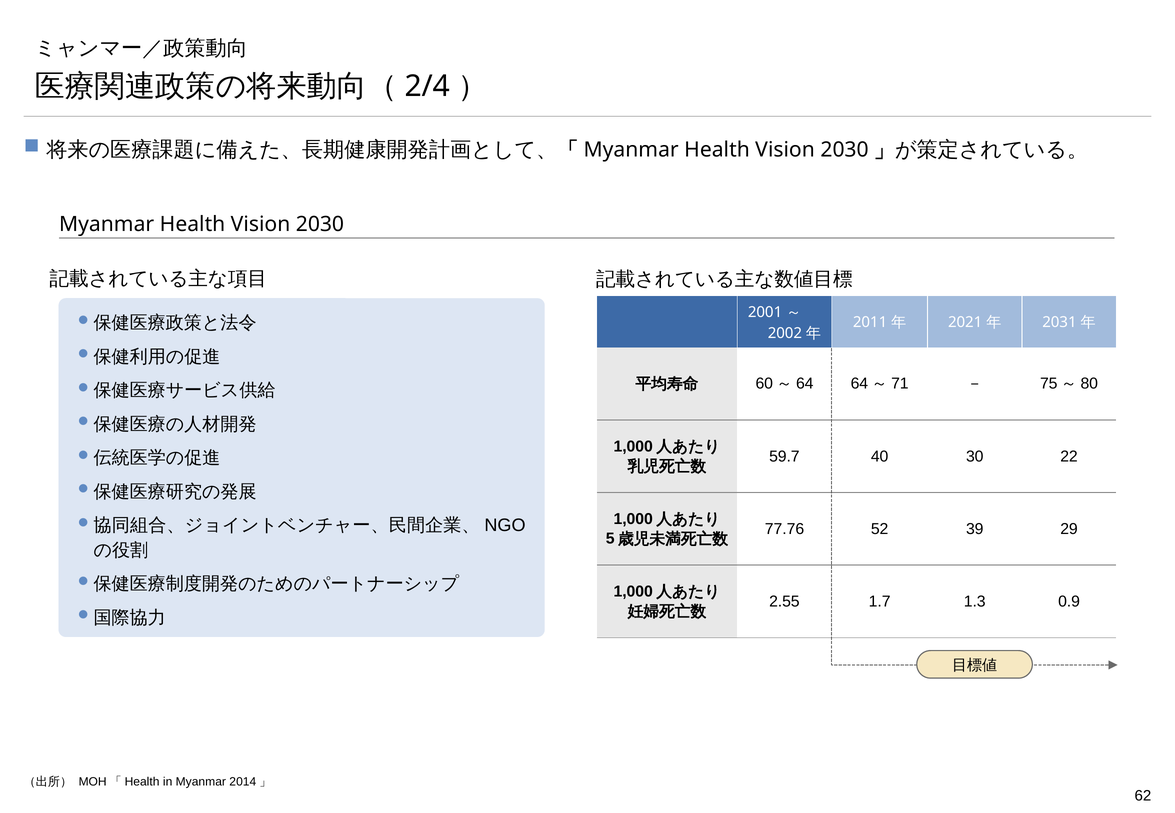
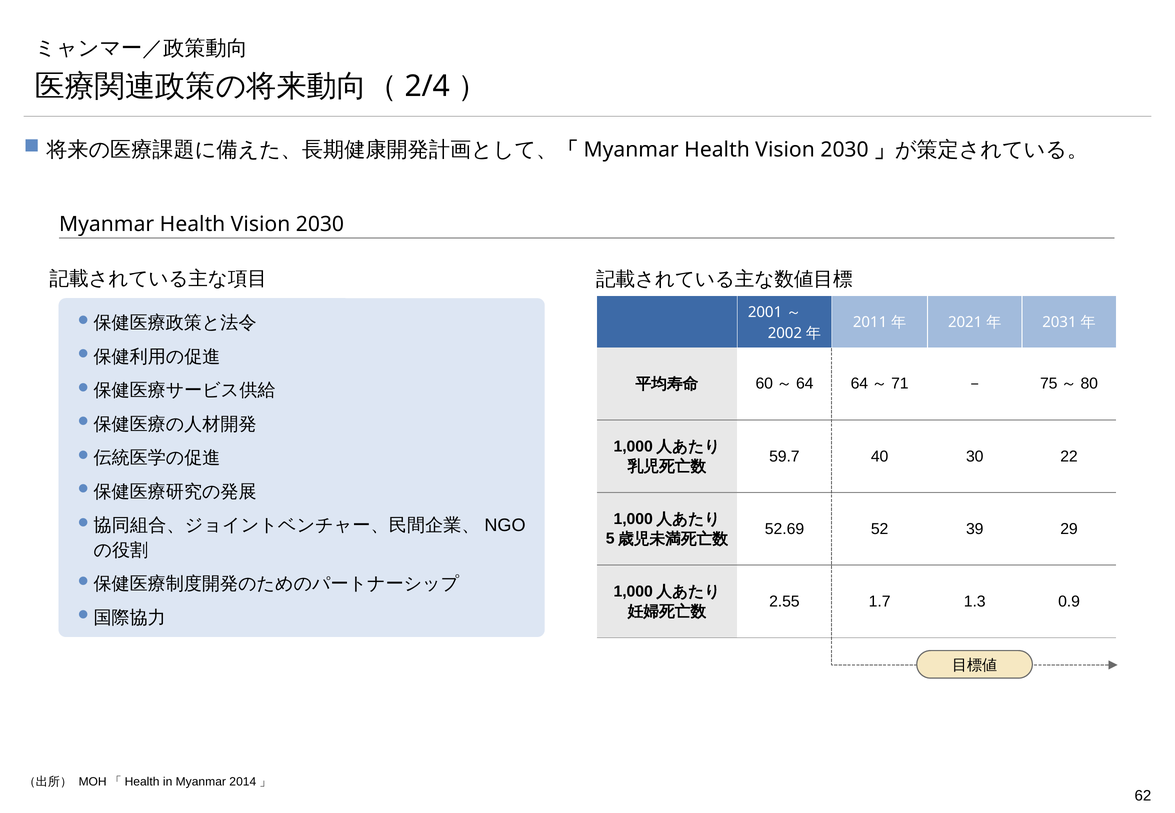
77.76: 77.76 -> 52.69
